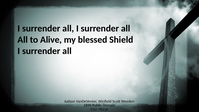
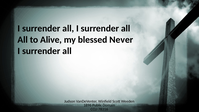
Shield: Shield -> Never
